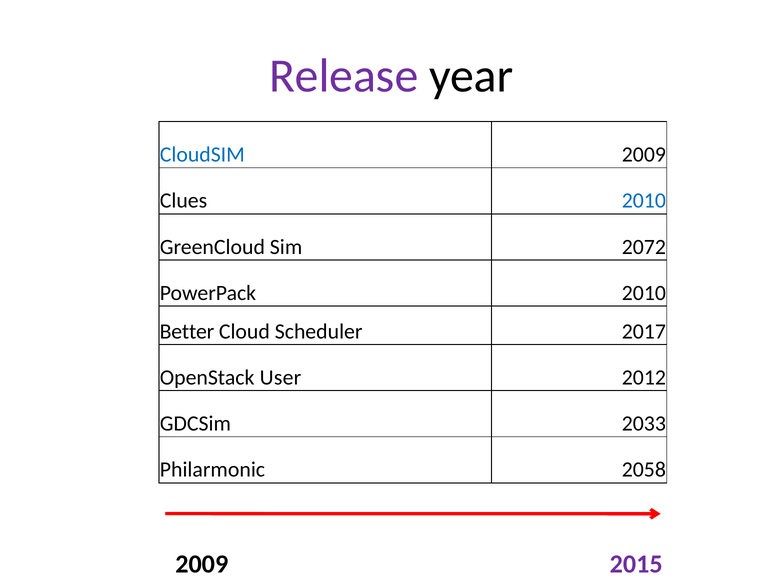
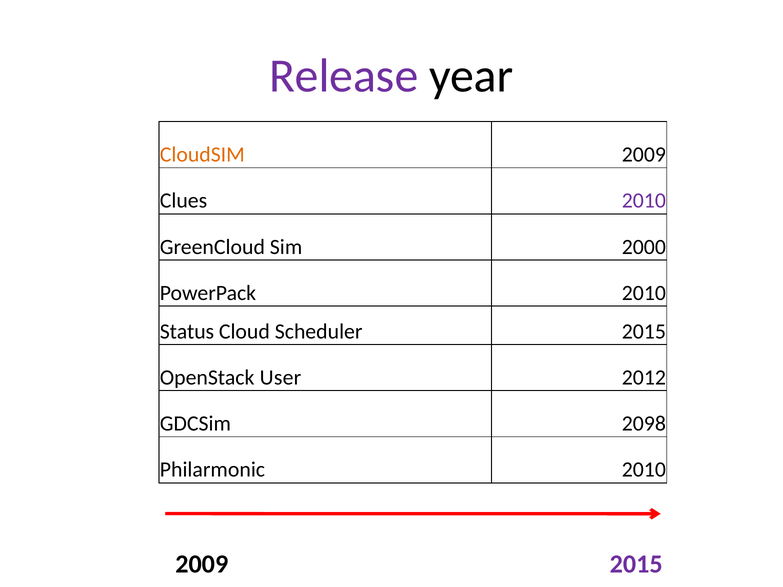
CloudSIM colour: blue -> orange
2010 at (644, 201) colour: blue -> purple
2072: 2072 -> 2000
Better: Better -> Status
Scheduler 2017: 2017 -> 2015
2033: 2033 -> 2098
Philarmonic 2058: 2058 -> 2010
